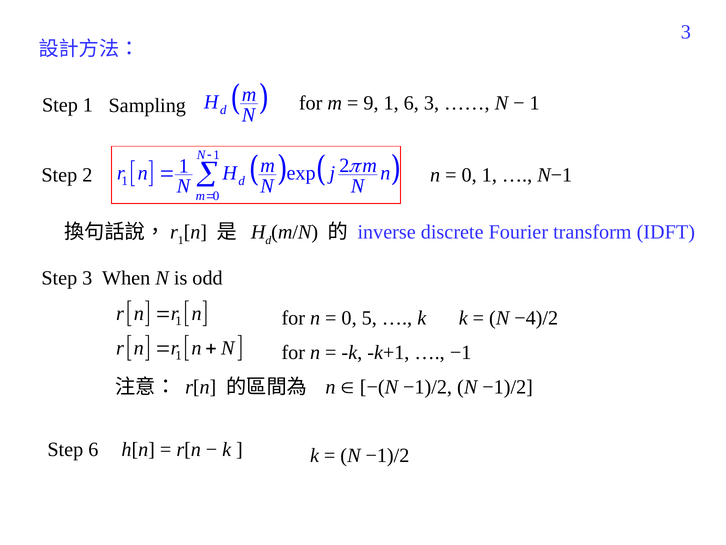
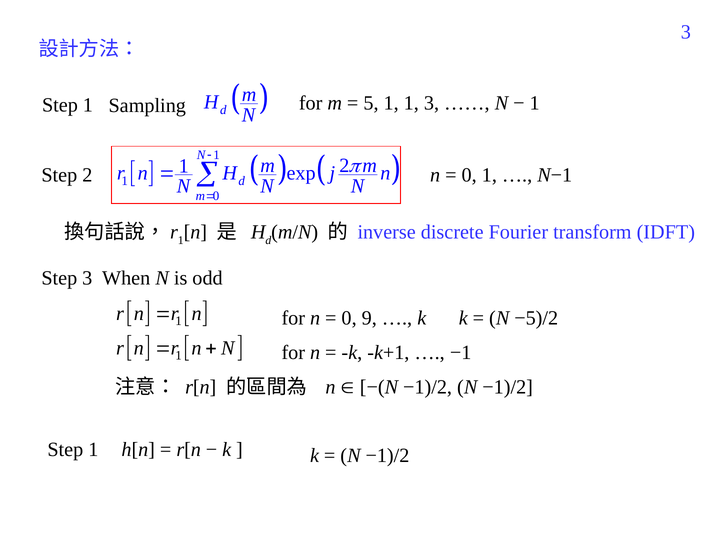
9: 9 -> 5
6 at (411, 103): 6 -> 1
5: 5 -> 9
−4)/2: −4)/2 -> −5)/2
6 at (93, 449): 6 -> 1
